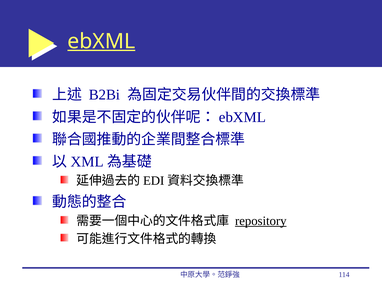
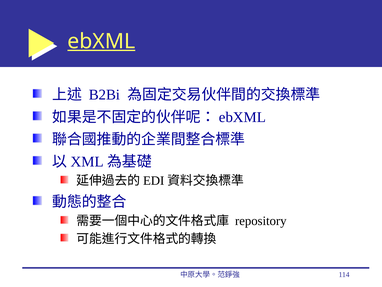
repository underline: present -> none
